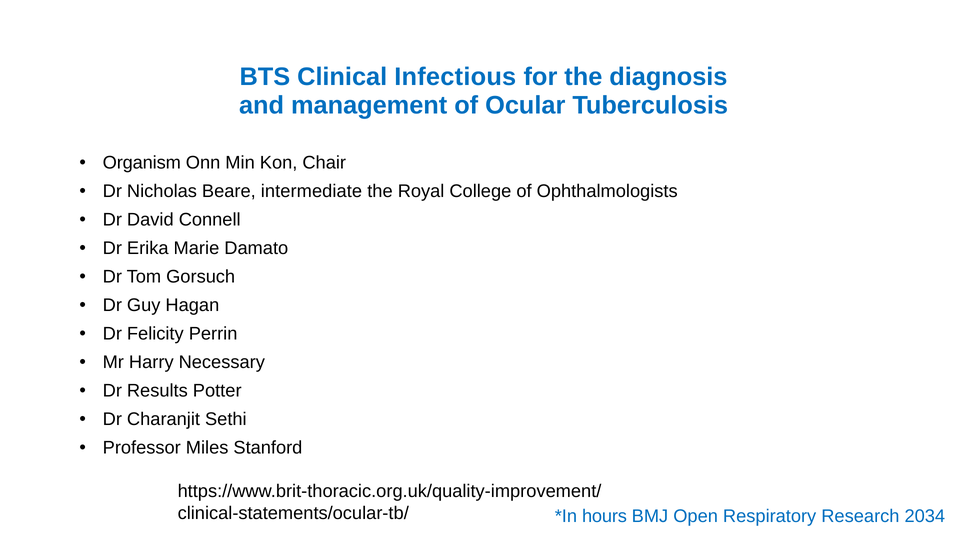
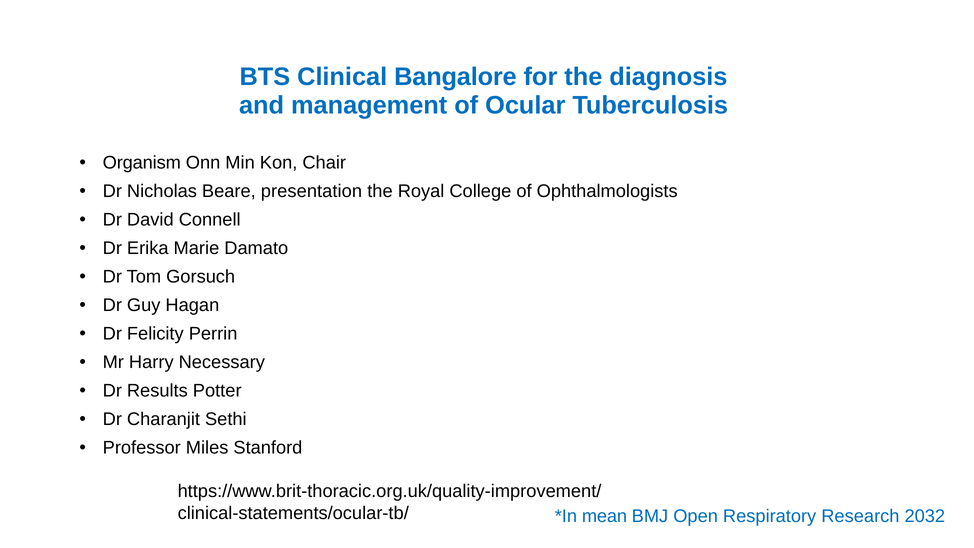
Infectious: Infectious -> Bangalore
intermediate: intermediate -> presentation
hours: hours -> mean
2034: 2034 -> 2032
